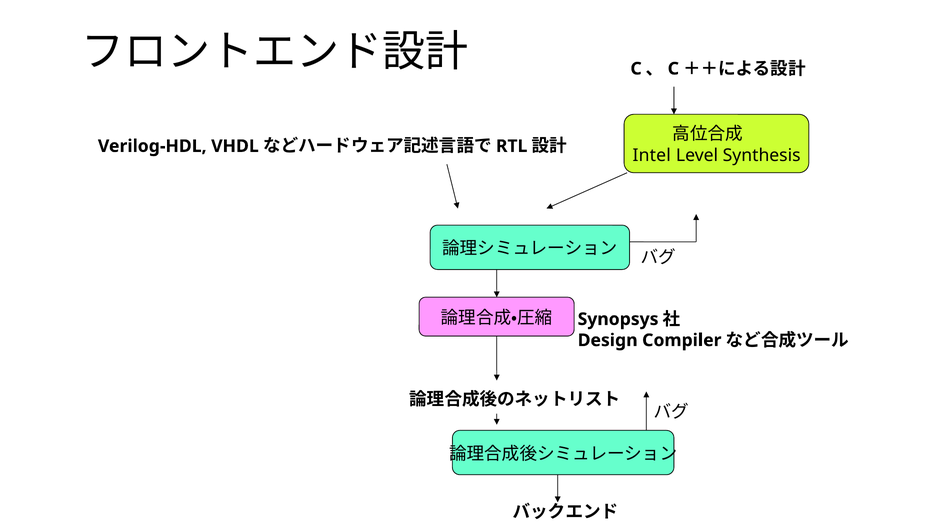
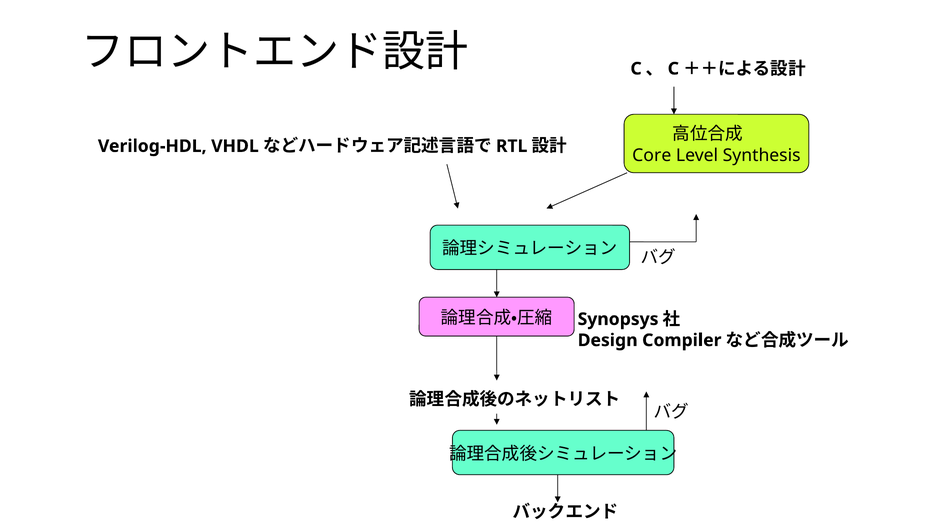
Intel: Intel -> Core
